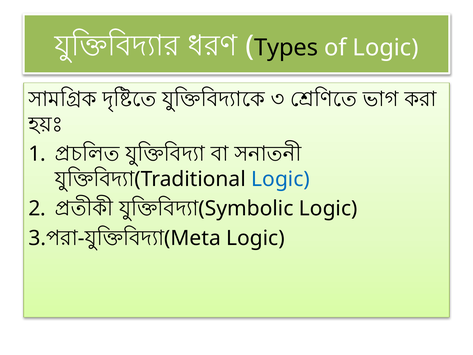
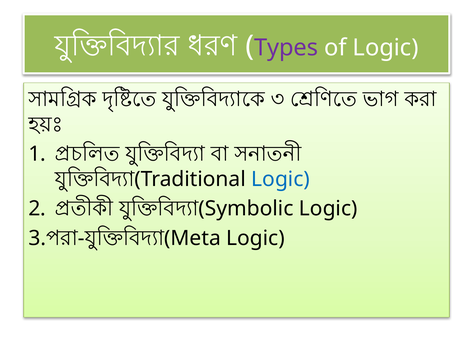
Types colour: black -> purple
